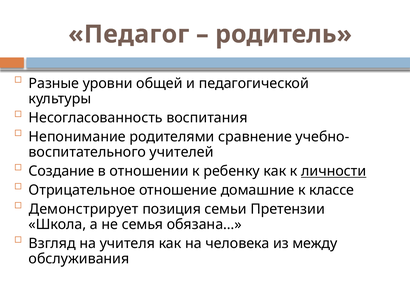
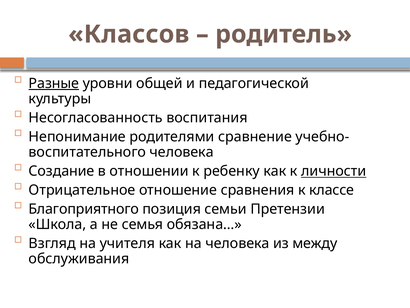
Педагог: Педагог -> Классов
Разные underline: none -> present
учителей at (182, 152): учителей -> человека
домашние: домашние -> сравнения
Демонстрирует: Демонстрирует -> Благоприятного
